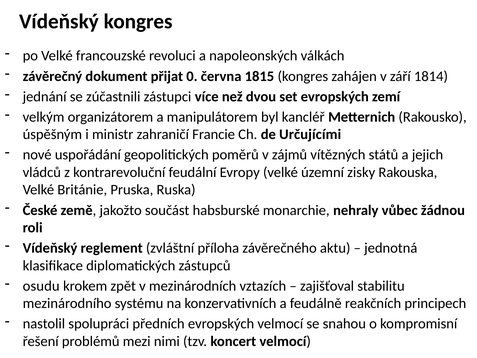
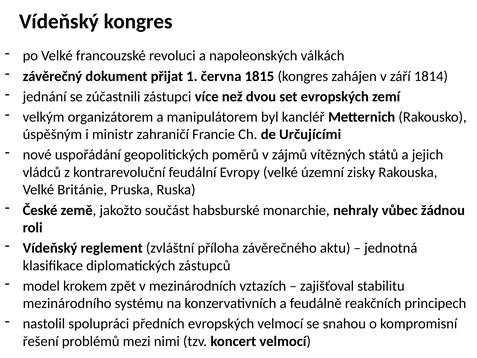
0: 0 -> 1
osudu: osudu -> model
